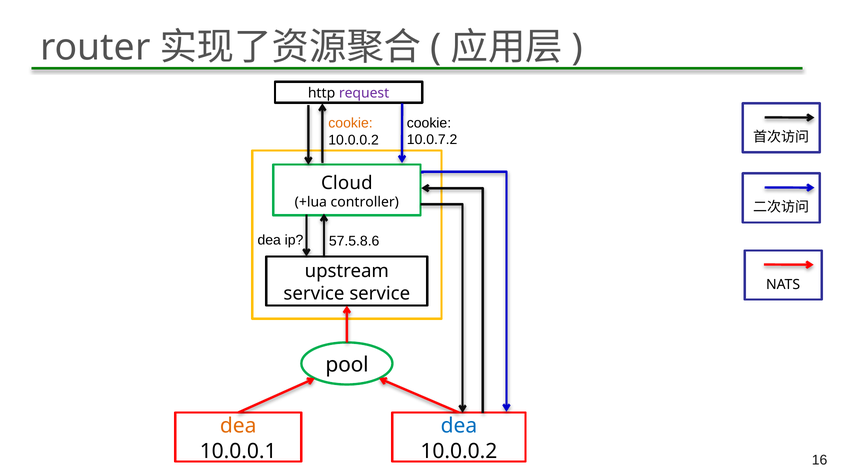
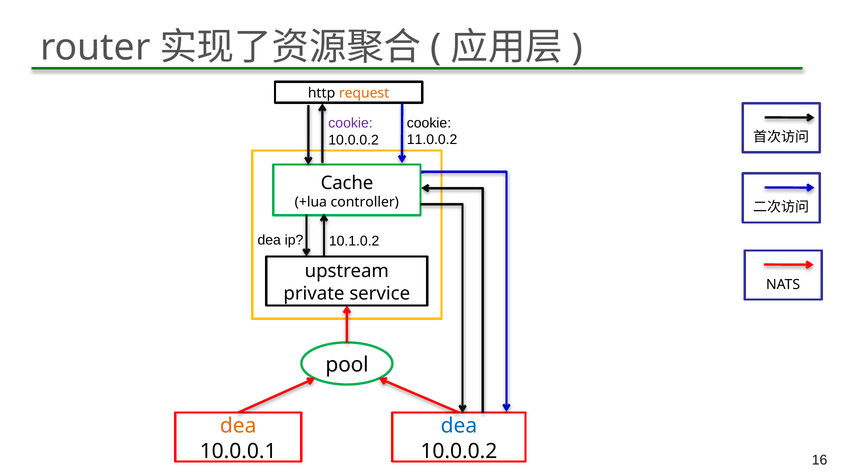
request colour: purple -> orange
cookie at (351, 123) colour: orange -> purple
10.0.7.2: 10.0.7.2 -> 11.0.0.2
Cloud: Cloud -> Cache
57.5.8.6: 57.5.8.6 -> 10.1.0.2
service at (314, 294): service -> private
